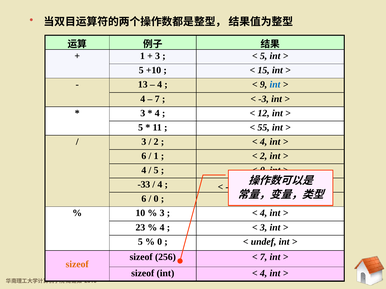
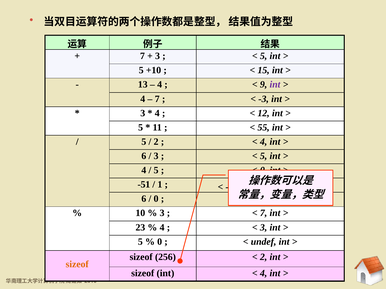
1 at (142, 56): 1 -> 7
int at (275, 85) colour: blue -> purple
3 at (144, 142): 3 -> 5
1 at (156, 156): 1 -> 3
2 at (264, 156): 2 -> 5
-33: -33 -> -51
4 at (160, 185): 4 -> 1
4 at (264, 213): 4 -> 7
7 at (264, 257): 7 -> 2
